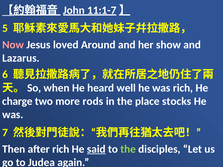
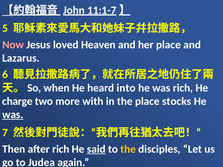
Around: Around -> Heaven
her show: show -> place
well: well -> into
rods: rods -> with
was at (13, 115) underline: none -> present
the at (128, 149) colour: light green -> yellow
